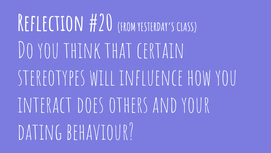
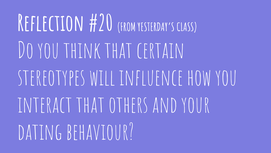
interact does: does -> that
